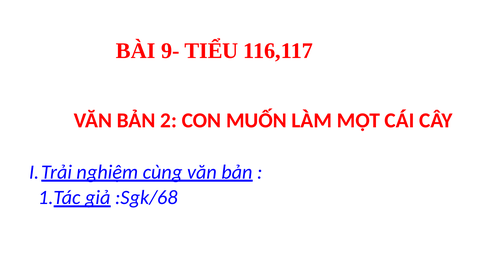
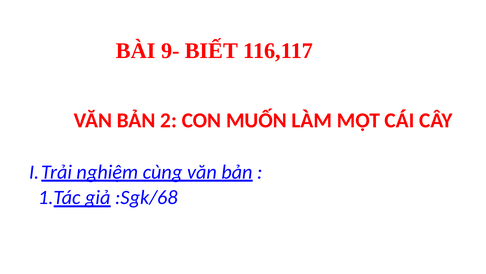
TIỂU: TIỂU -> BIẾT
